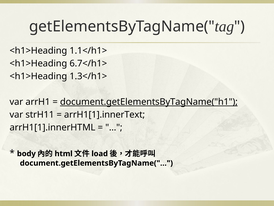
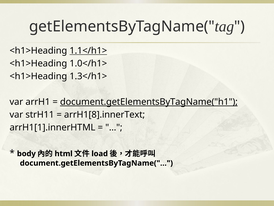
1.1</h1> underline: none -> present
6.7</h1>: 6.7</h1> -> 1.0</h1>
arrH1[1].innerText: arrH1[1].innerText -> arrH1[8].innerText
